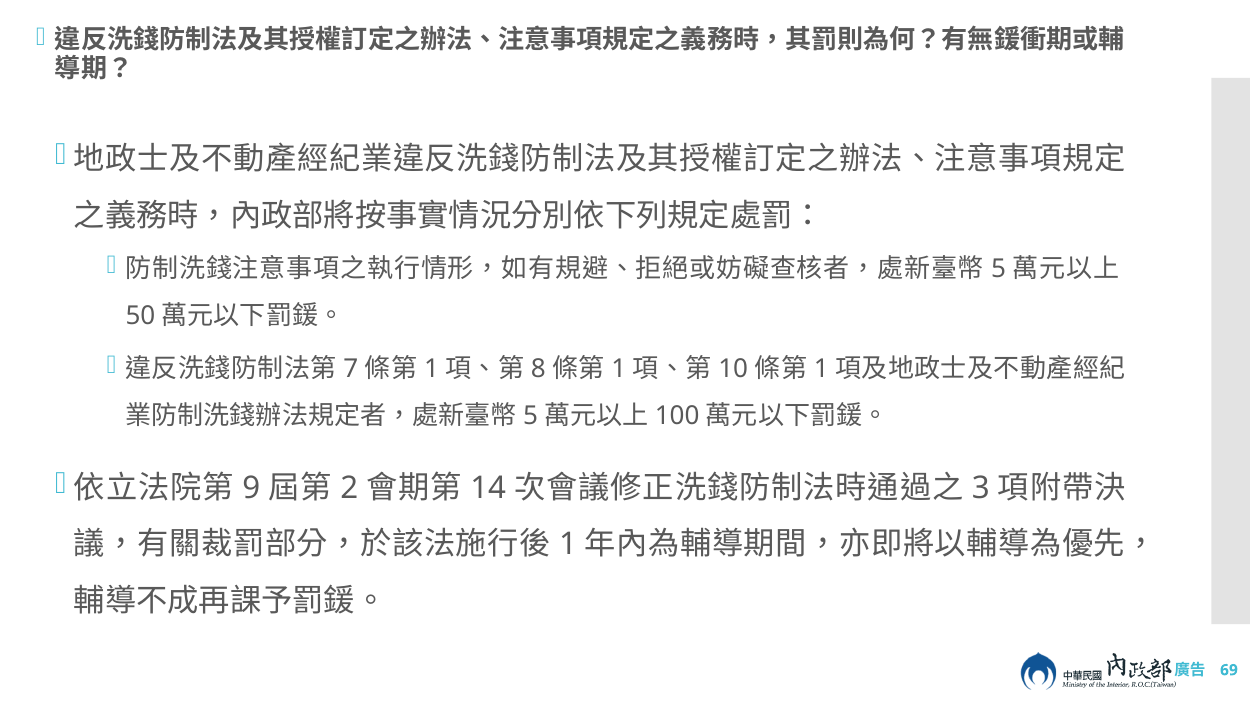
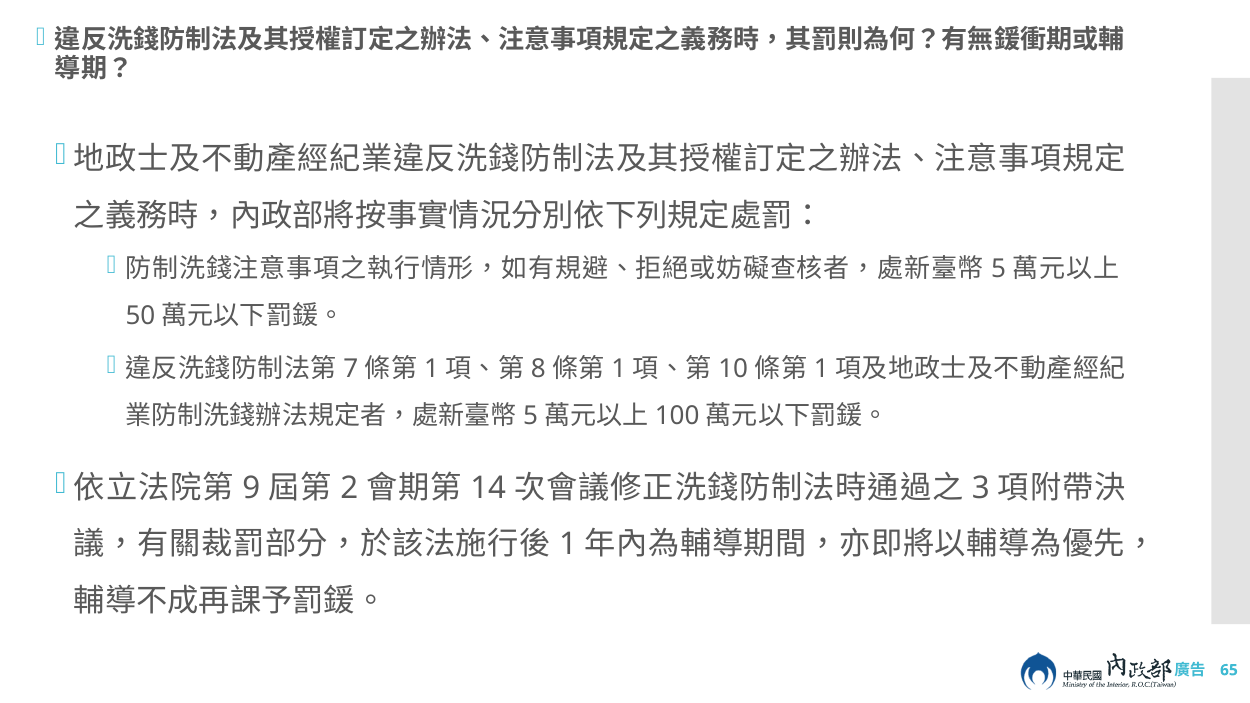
69: 69 -> 65
